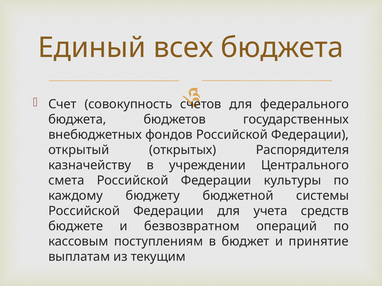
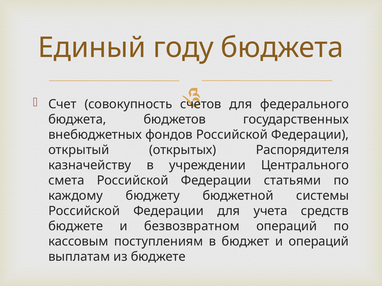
всех: всех -> году
культуры: культуры -> статьями
и принятие: принятие -> операций
из текущим: текущим -> бюджете
